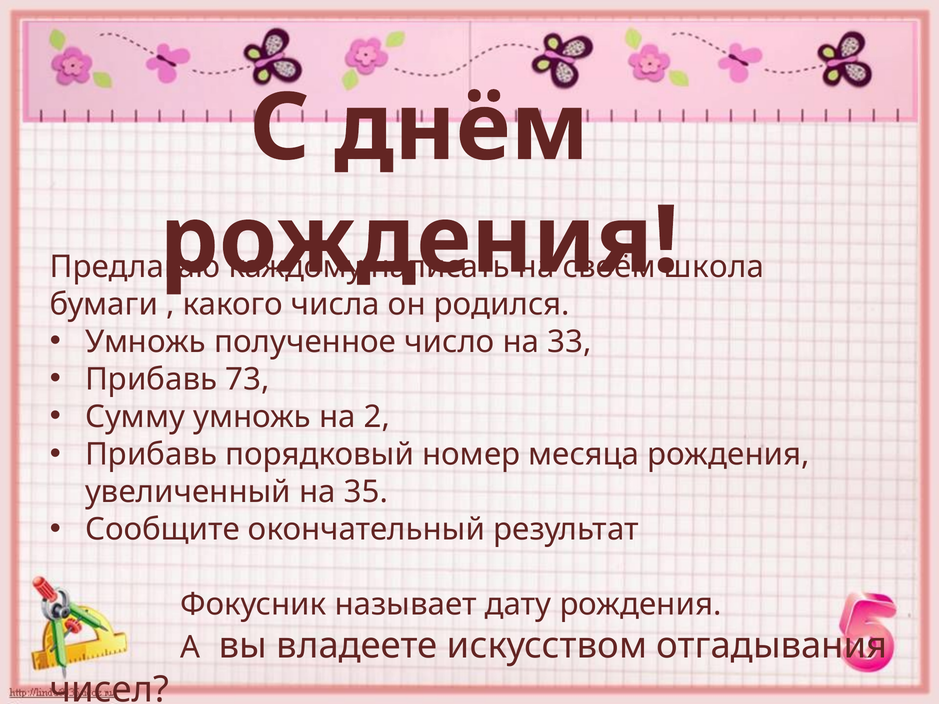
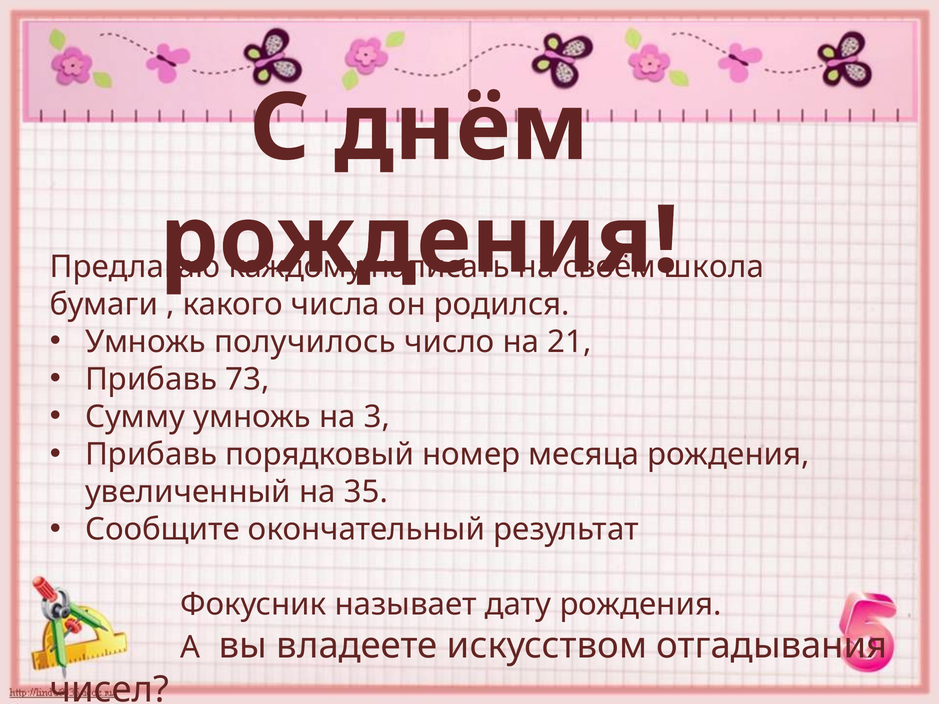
полученное: полученное -> получилось
33: 33 -> 21
2: 2 -> 3
